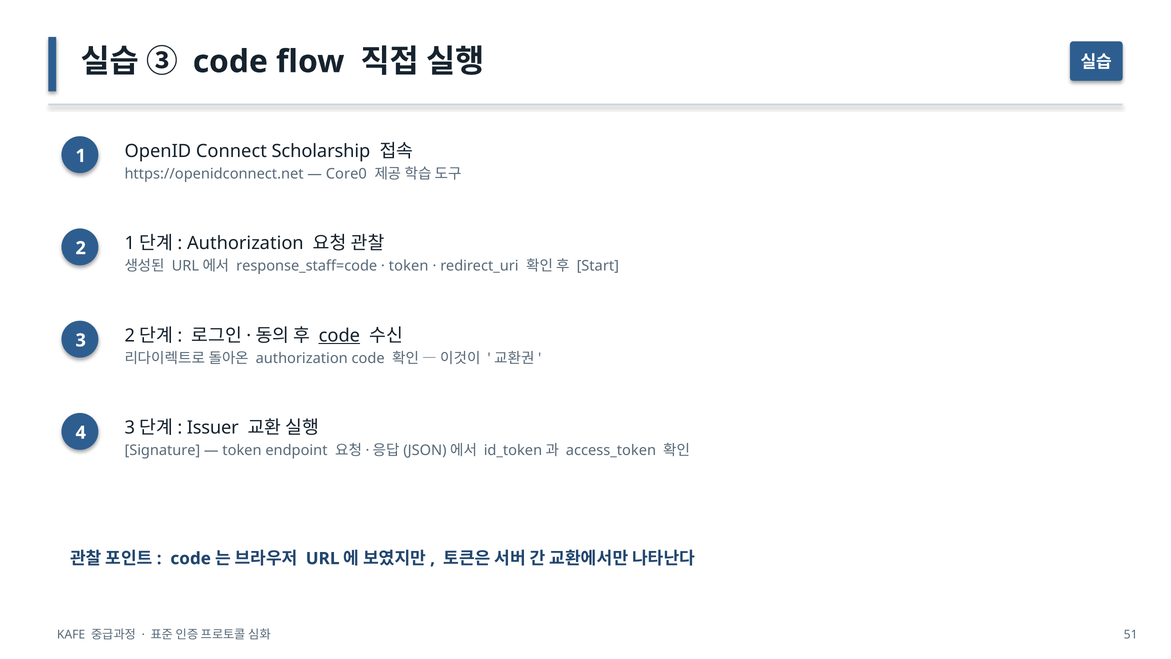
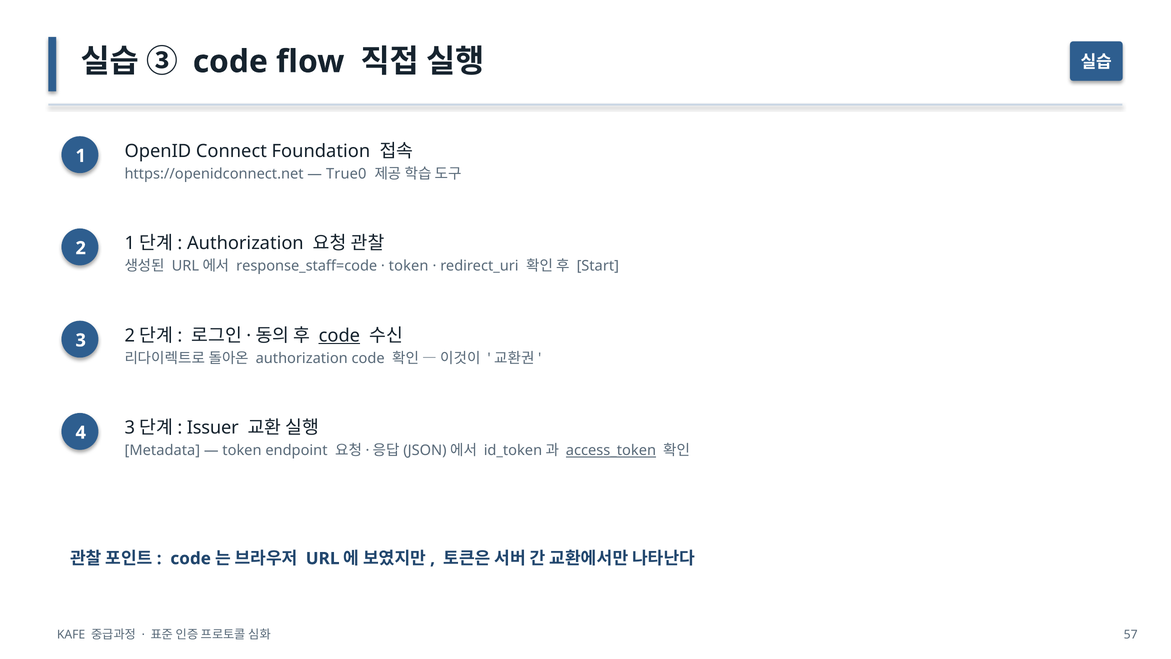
Scholarship: Scholarship -> Foundation
Core0: Core0 -> True0
Signature: Signature -> Metadata
access_token underline: none -> present
51: 51 -> 57
